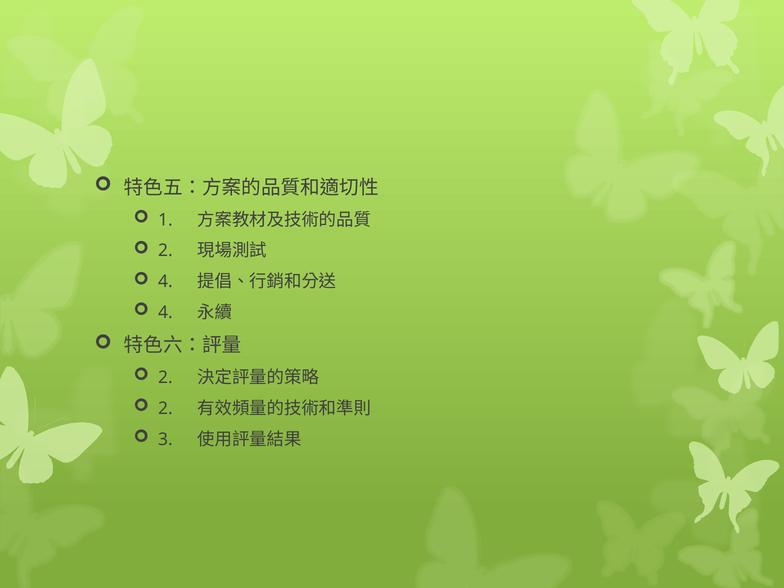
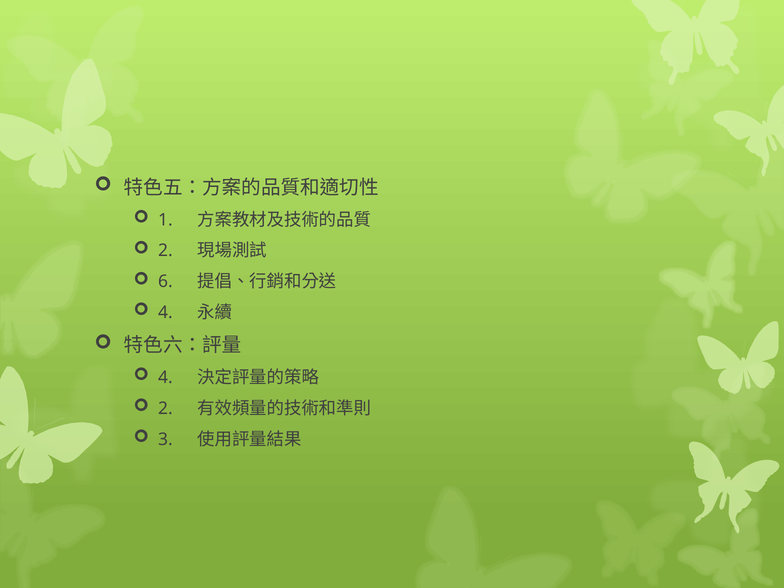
4 at (165, 282): 4 -> 6
2 at (165, 378): 2 -> 4
